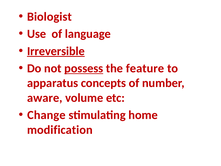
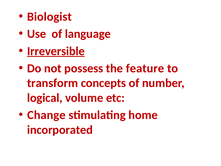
possess underline: present -> none
apparatus: apparatus -> transform
aware: aware -> logical
modification: modification -> incorporated
